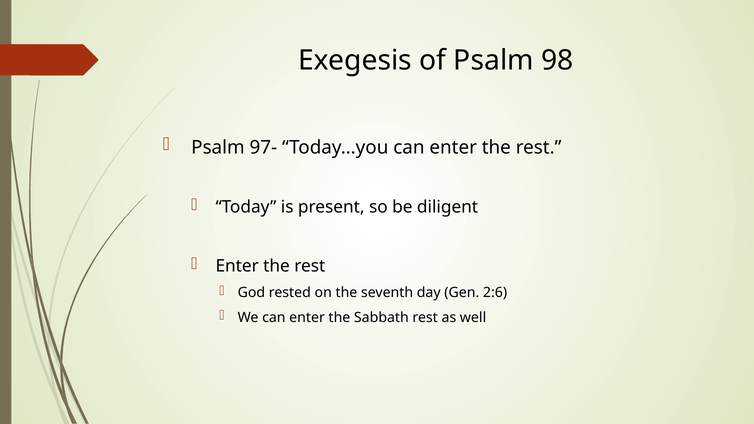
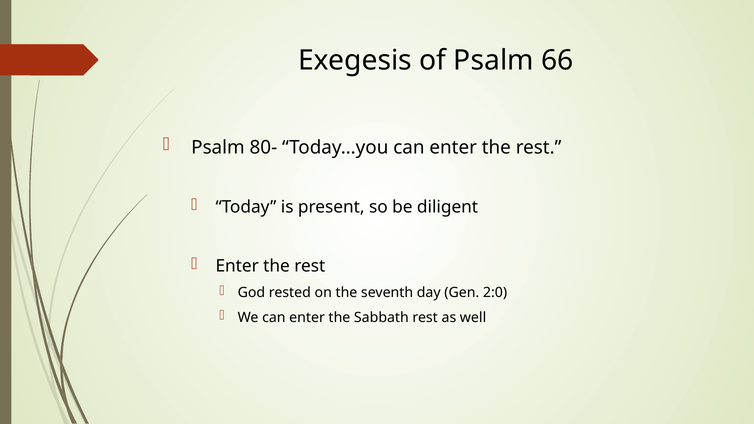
98: 98 -> 66
97-: 97- -> 80-
2:6: 2:6 -> 2:0
